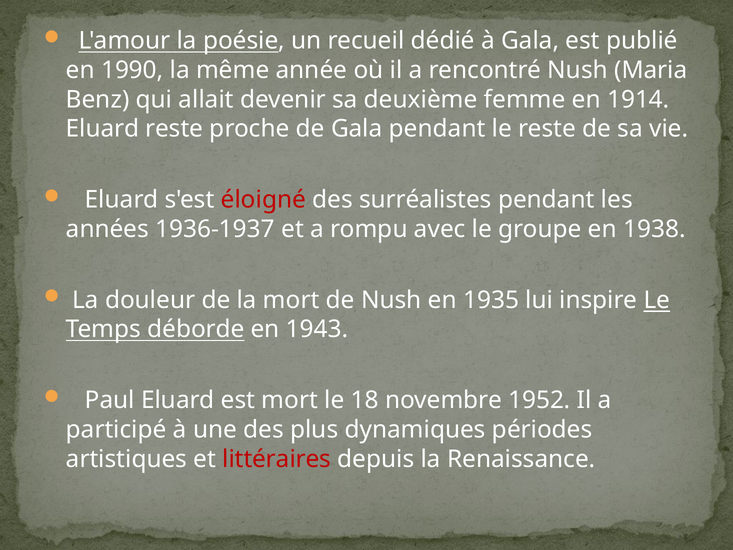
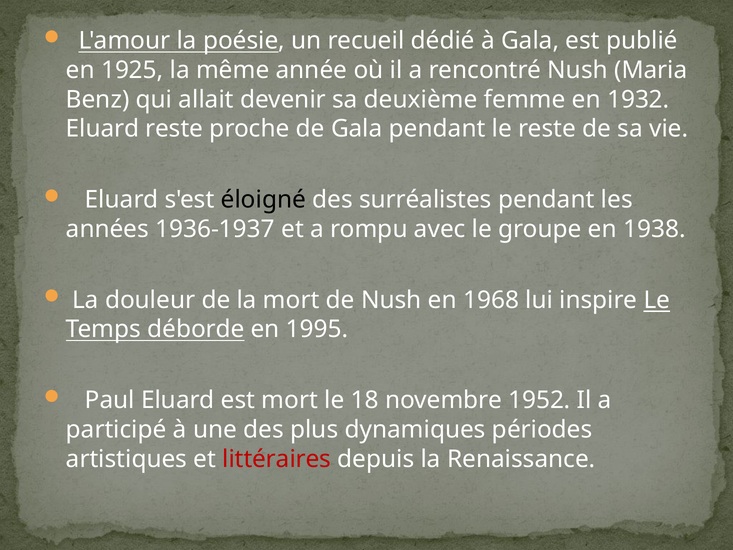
1990: 1990 -> 1925
1914: 1914 -> 1932
éloigné colour: red -> black
1935: 1935 -> 1968
1943: 1943 -> 1995
